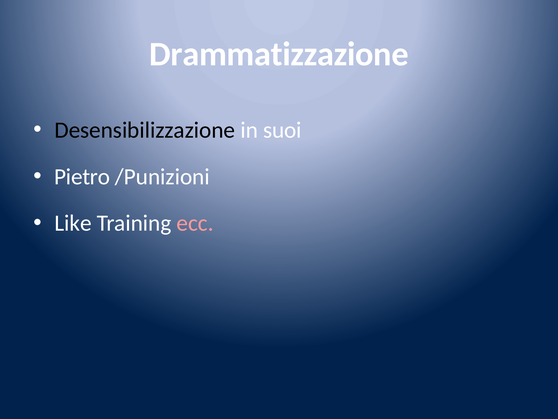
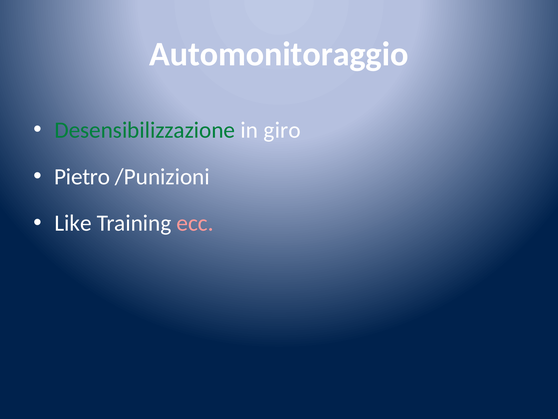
Drammatizzazione: Drammatizzazione -> Automonitoraggio
Desensibilizzazione colour: black -> green
suoi: suoi -> giro
